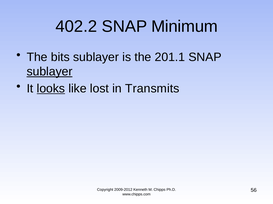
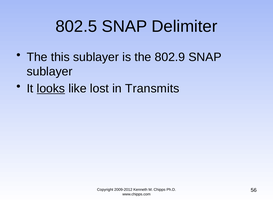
402.2: 402.2 -> 802.5
Minimum: Minimum -> Delimiter
bits: bits -> this
201.1: 201.1 -> 802.9
sublayer at (50, 72) underline: present -> none
